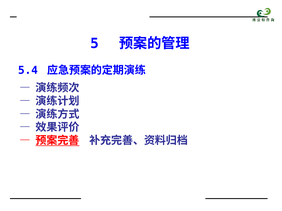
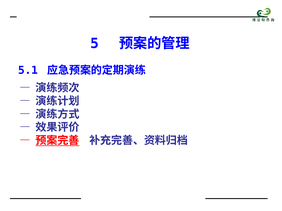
5.4: 5.4 -> 5.1
